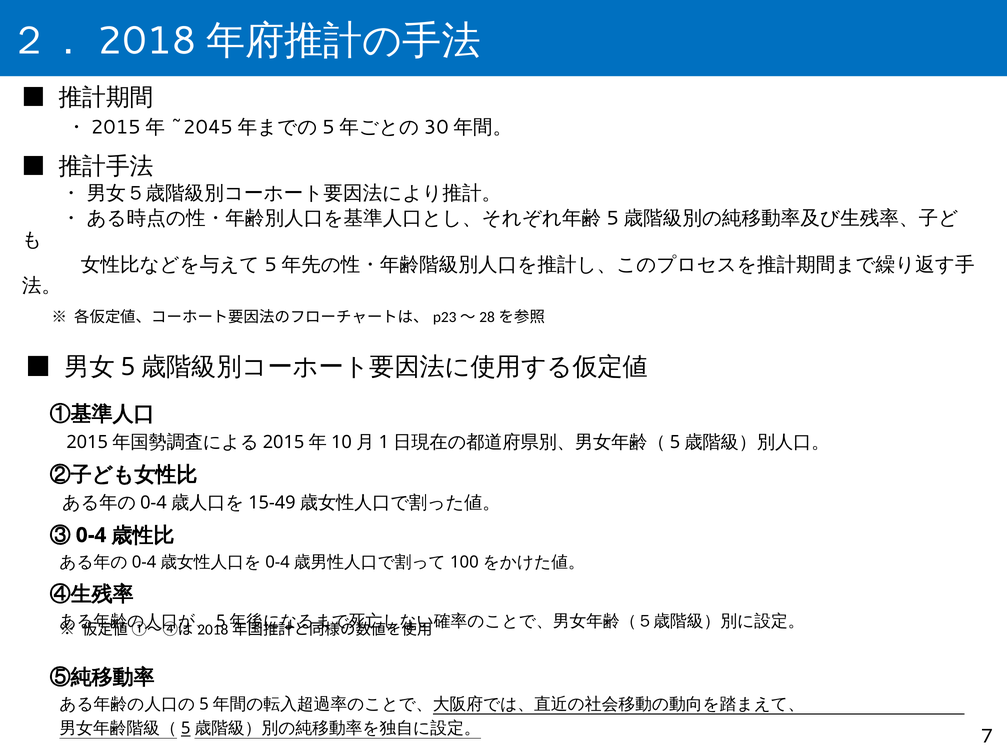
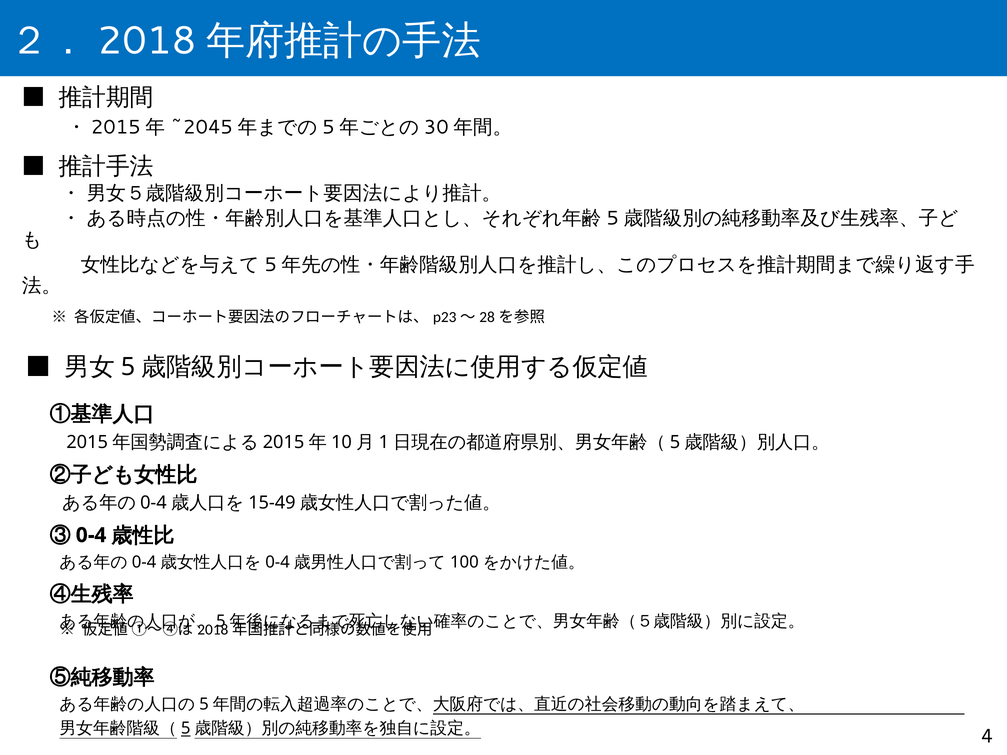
7: 7 -> 4
